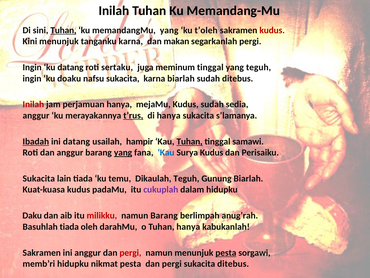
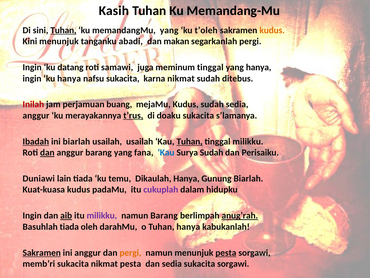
Inilah at (114, 11): Inilah -> Kasih
kudus at (272, 30) colour: red -> orange
tanganku karna: karna -> abadi
sertaku: sertaku -> samawi
yang teguh: teguh -> hanya
ku doaku: doaku -> hanya
karna biarlah: biarlah -> nikmat
perjamuan hanya: hanya -> buang
di hanya: hanya -> doaku
ini datang: datang -> biarlah
usailah hampir: hampir -> usailah
tinggal samawi: samawi -> milikku
dan at (47, 152) underline: none -> present
yang at (123, 152) underline: present -> none
Surya Kudus: Kudus -> Sudah
Sukacita at (39, 178): Sukacita -> Duniawi
Dikaulah Teguh: Teguh -> Hanya
Daku at (32, 215): Daku -> Ingin
aib underline: none -> present
milikku at (102, 215) colour: red -> purple
anug’rah underline: none -> present
Sakramen at (42, 252) underline: none -> present
pergi at (130, 252) colour: red -> orange
memb’ri hidupku: hidupku -> sukacita
pergi at (172, 263): pergi -> sedia
sukacita ditebus: ditebus -> sorgawi
